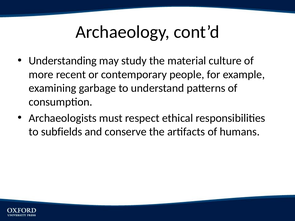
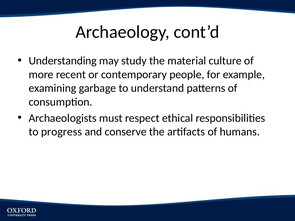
subfields: subfields -> progress
